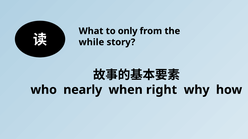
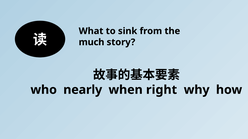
only: only -> sink
while: while -> much
